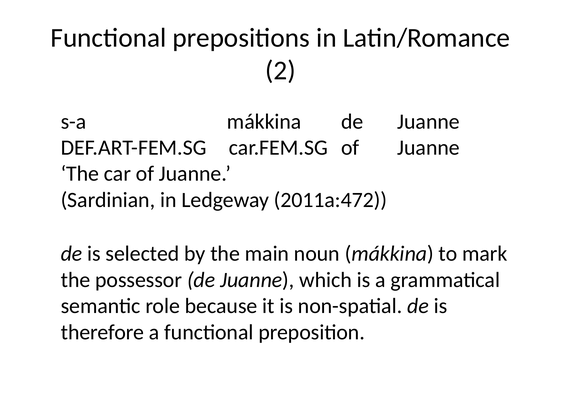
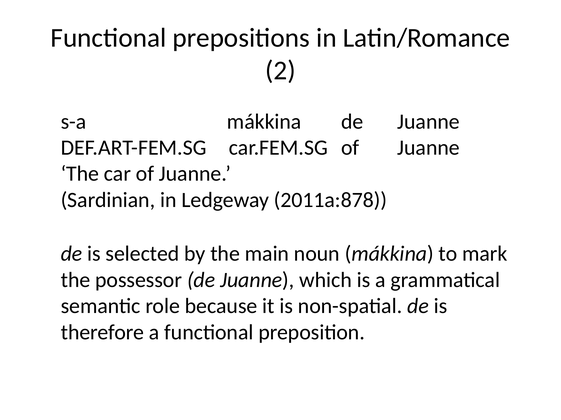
2011a:472: 2011a:472 -> 2011a:878
